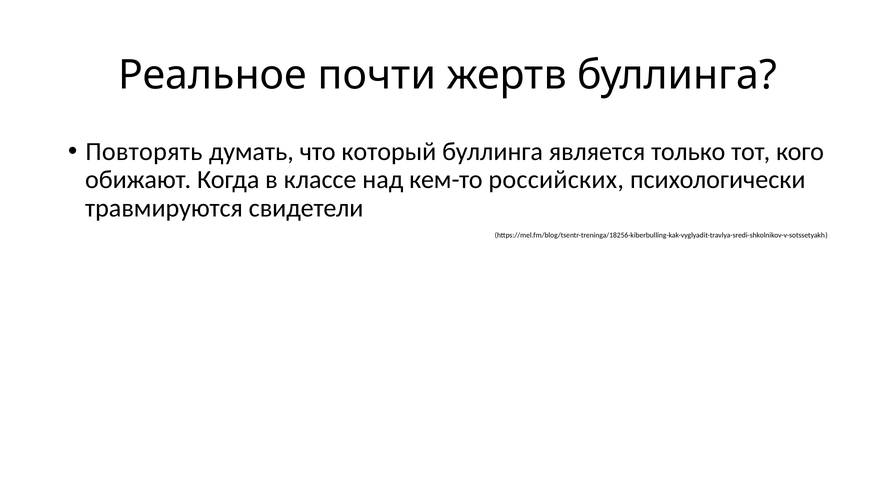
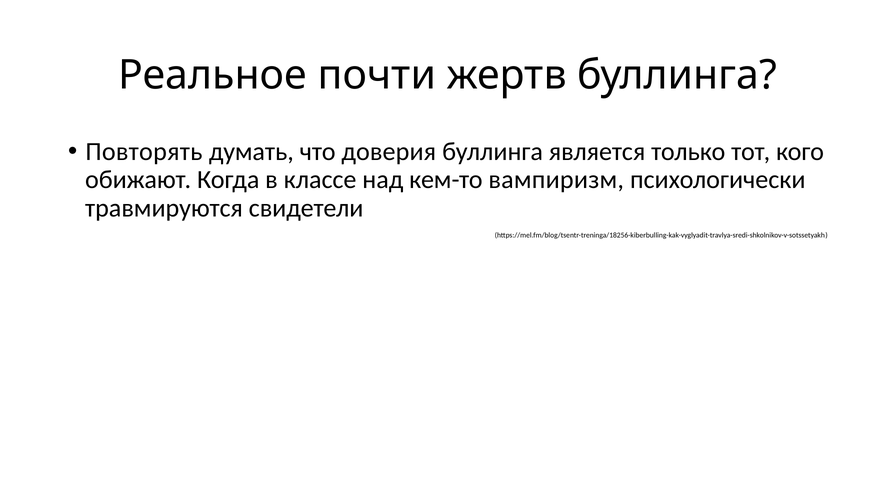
который: который -> доверия
российских: российских -> вампиризм
